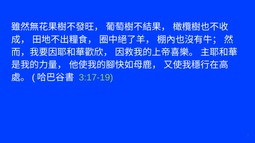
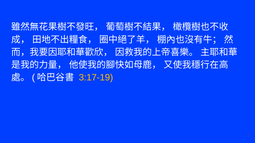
3:17-19 colour: light green -> yellow
